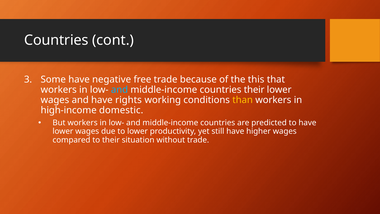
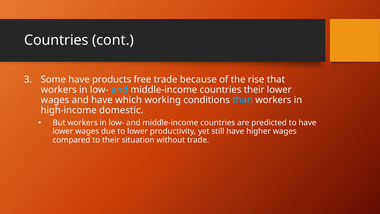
negative: negative -> products
this: this -> rise
rights: rights -> which
than colour: yellow -> light blue
